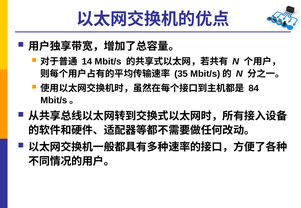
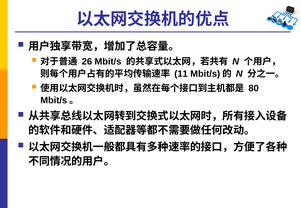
14: 14 -> 26
35: 35 -> 11
84: 84 -> 80
